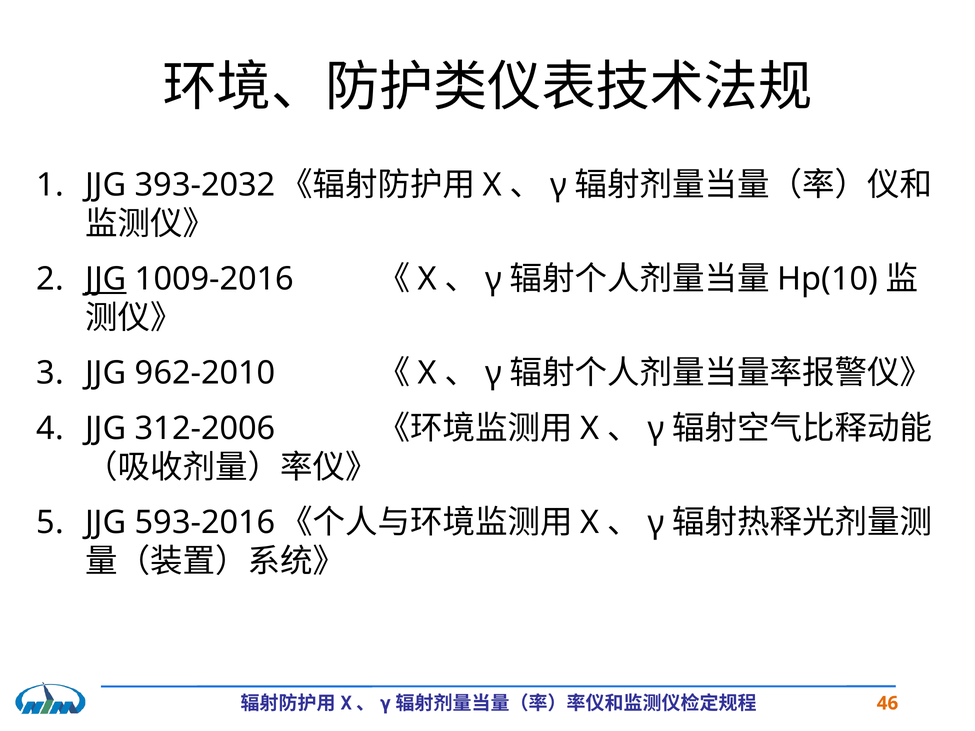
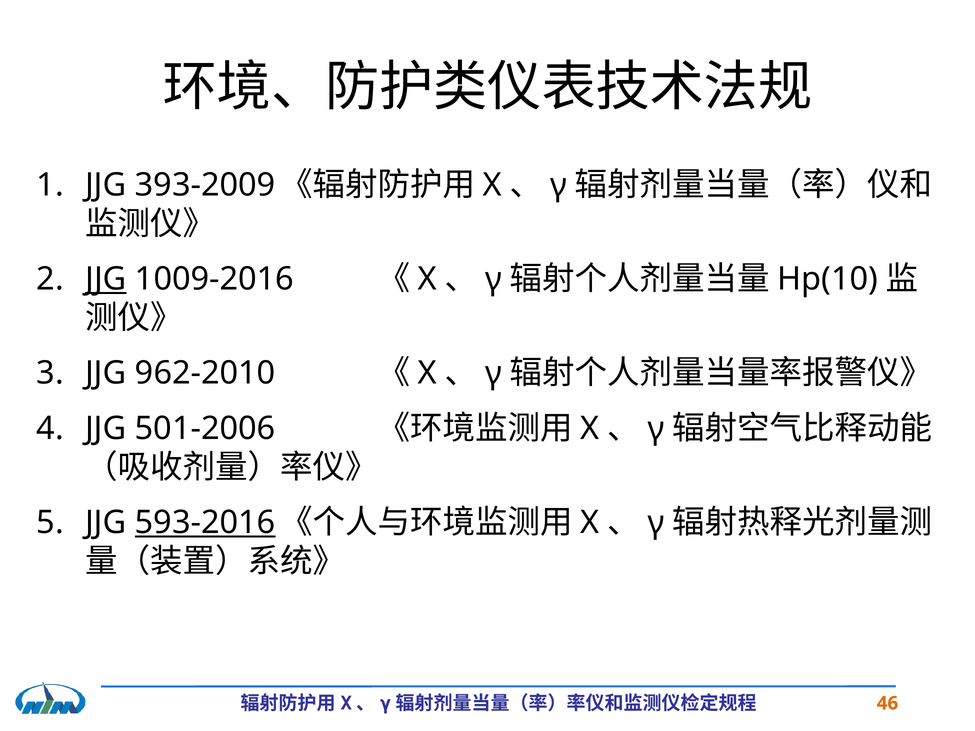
393-2032: 393-2032 -> 393-2009
312-2006: 312-2006 -> 501-2006
593-2016 underline: none -> present
